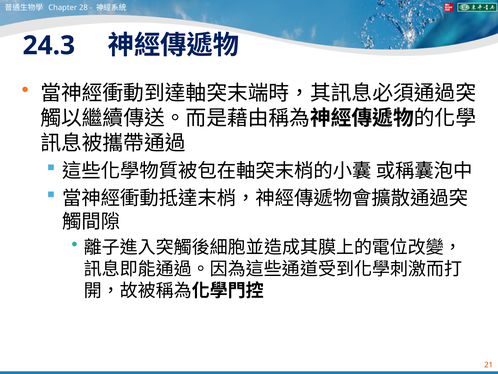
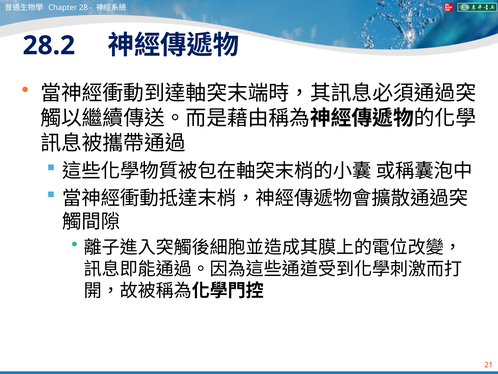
24.3: 24.3 -> 28.2
